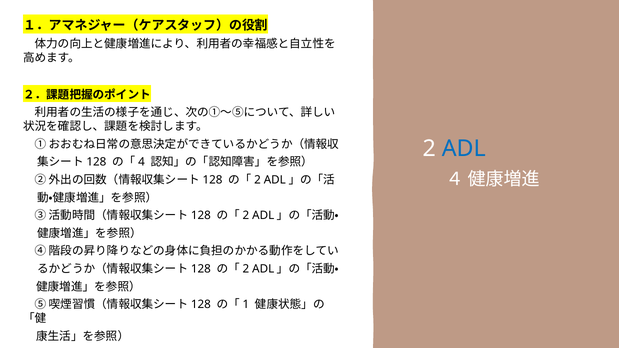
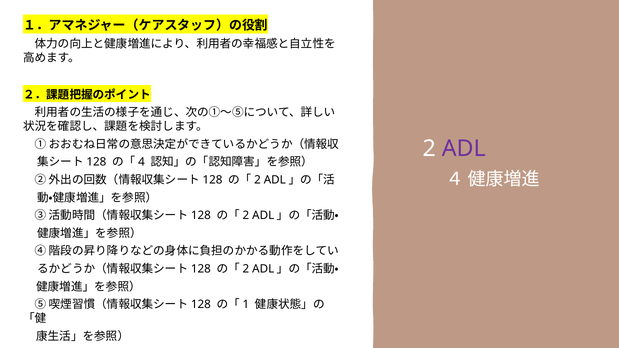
ADL colour: blue -> purple
